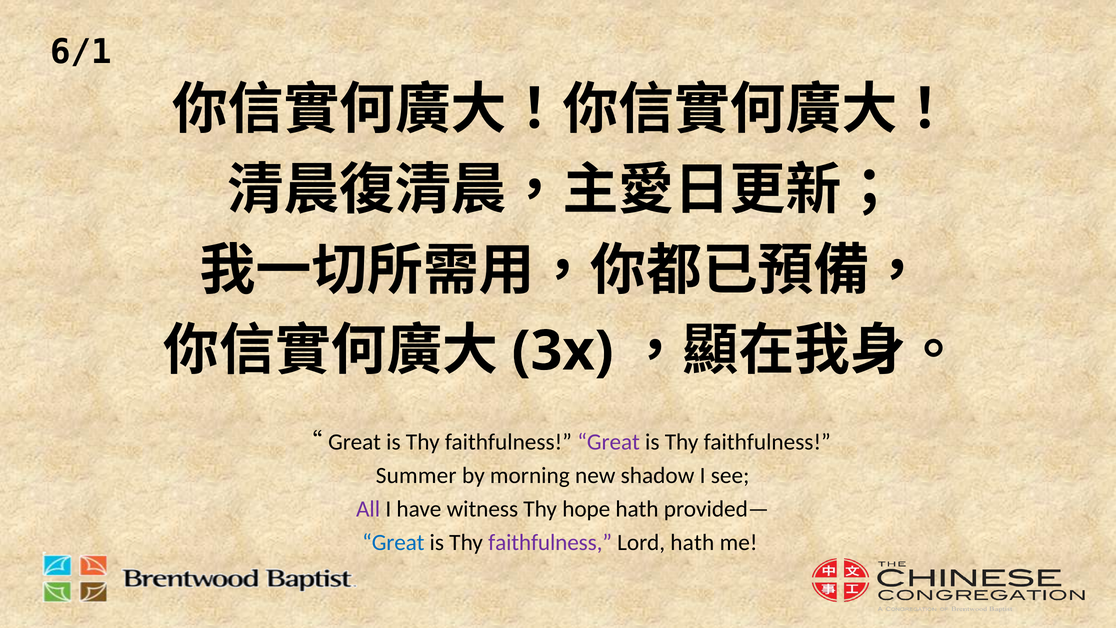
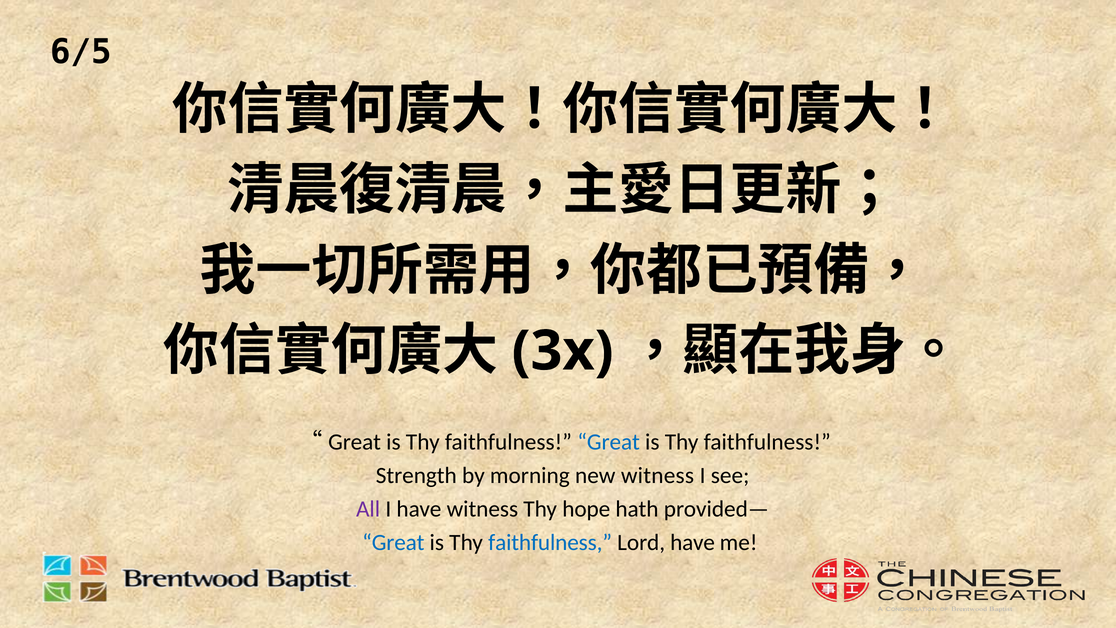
6/1: 6/1 -> 6/5
Great at (609, 442) colour: purple -> blue
Summer: Summer -> Strength
new shadow: shadow -> witness
faithfulness at (550, 542) colour: purple -> blue
Lord hath: hath -> have
